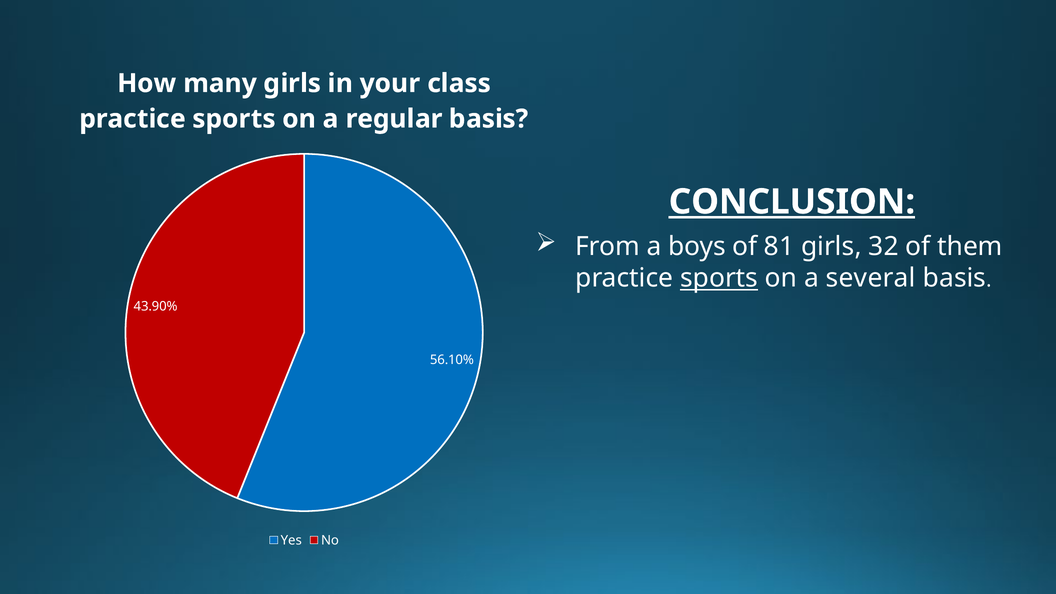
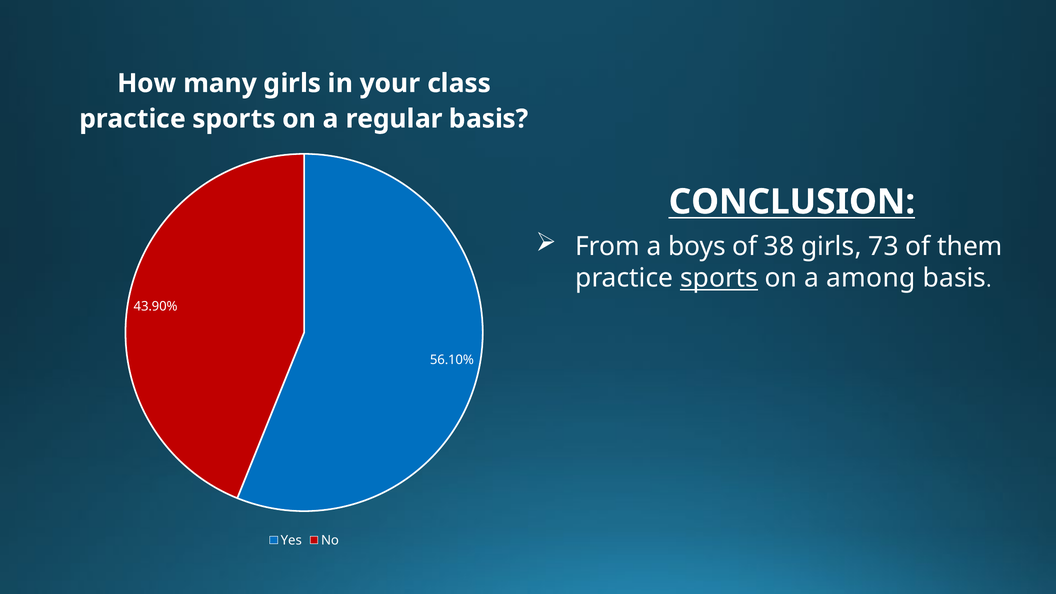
CONCLUSION underline: present -> none
81: 81 -> 38
32: 32 -> 73
several: several -> among
